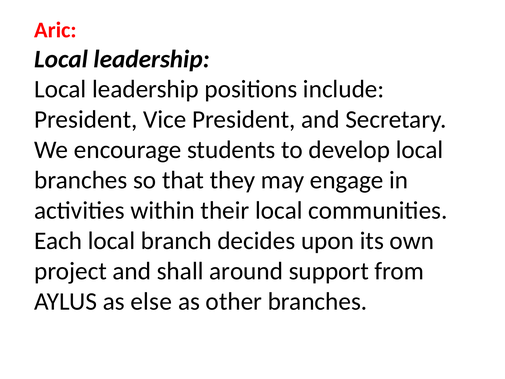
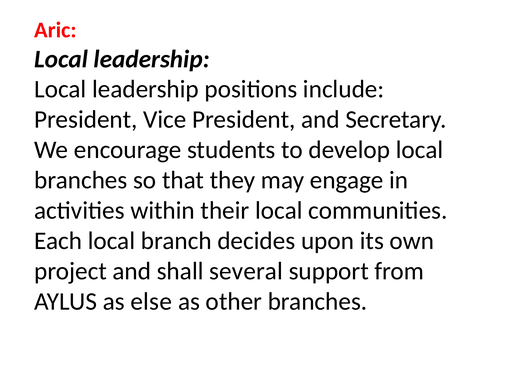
around: around -> several
